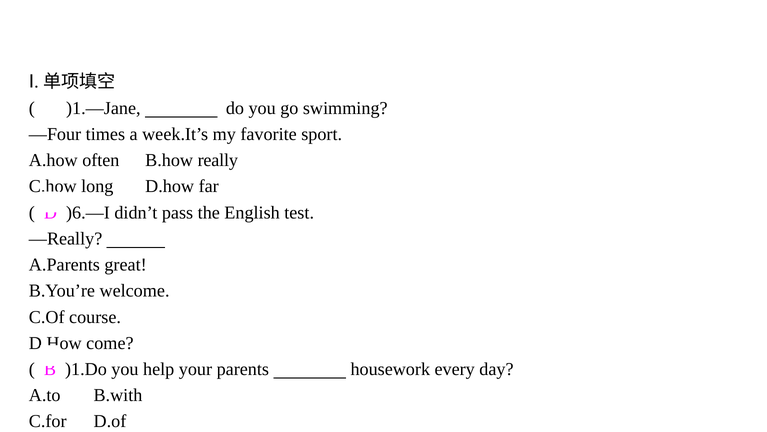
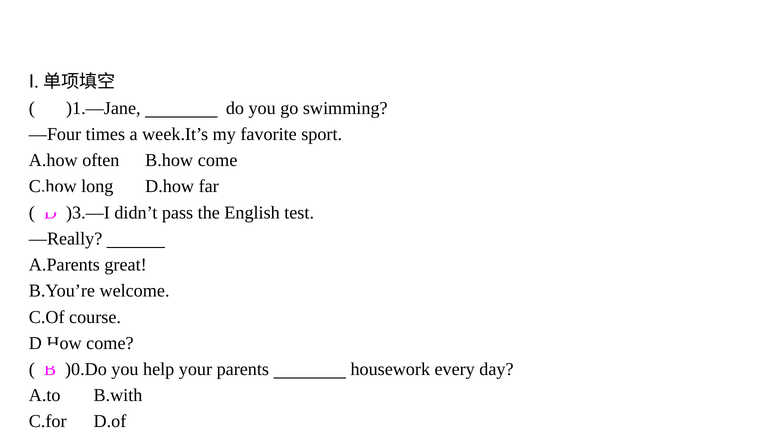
B.how really: really -> come
)6.—I: )6.—I -> )3.—I
)1.Do: )1.Do -> )0.Do
